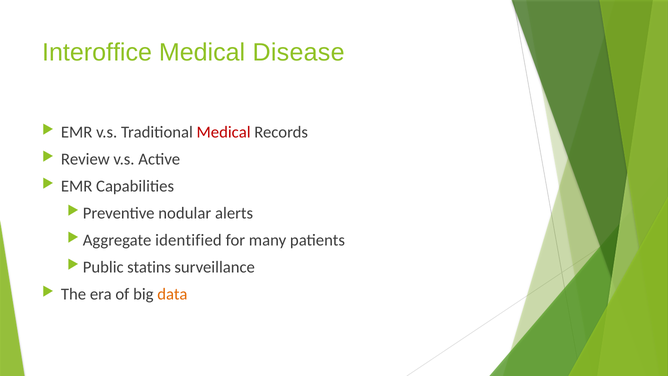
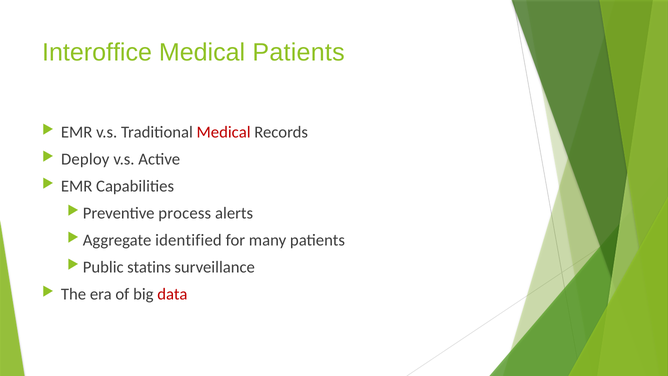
Medical Disease: Disease -> Patients
Review: Review -> Deploy
nodular: nodular -> process
data colour: orange -> red
